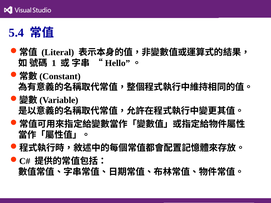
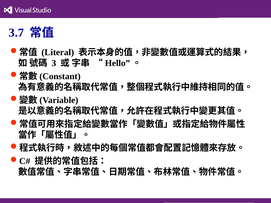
5.4: 5.4 -> 3.7
1: 1 -> 3
